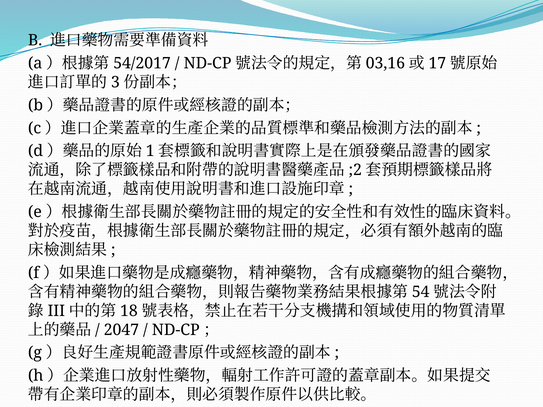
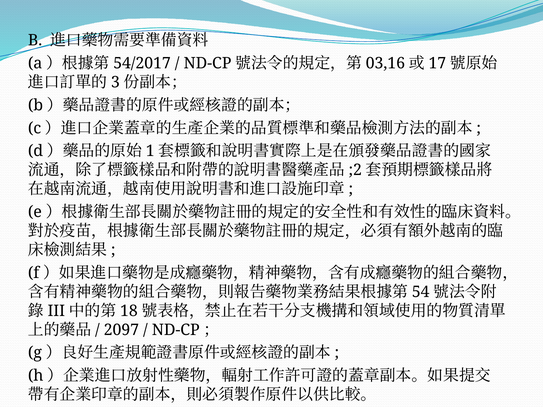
2047: 2047 -> 2097
